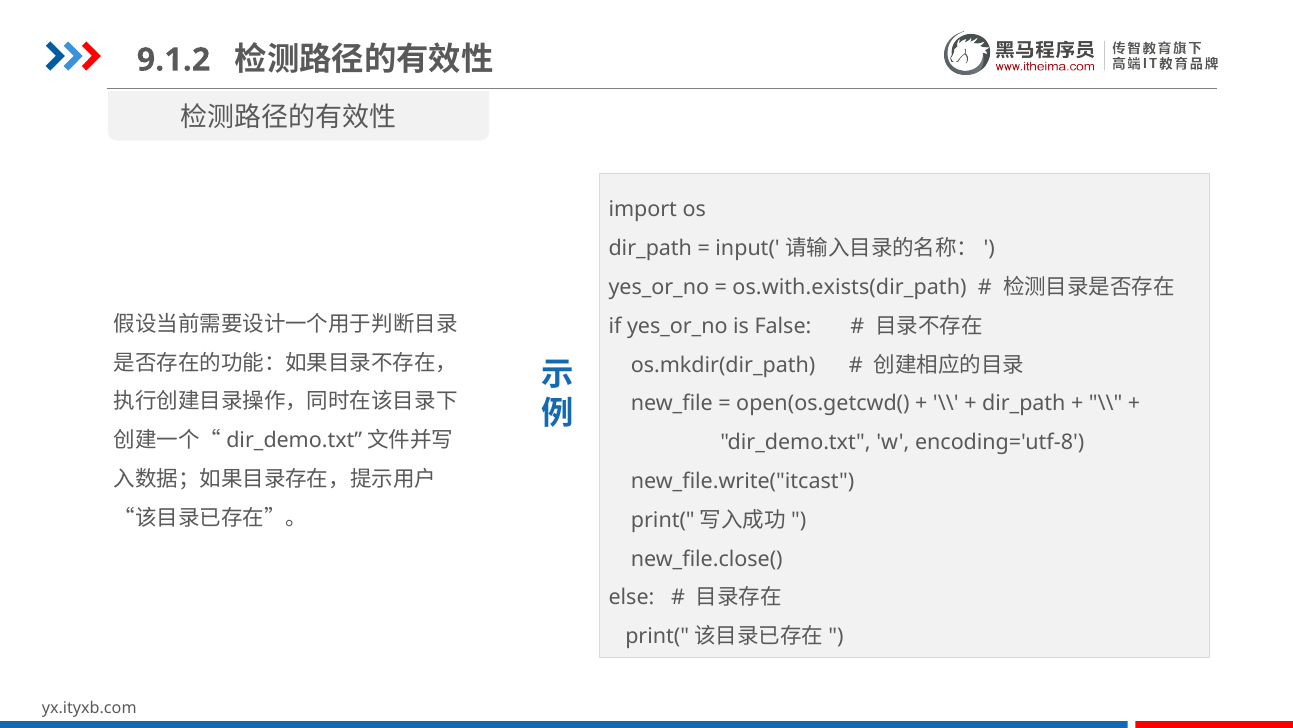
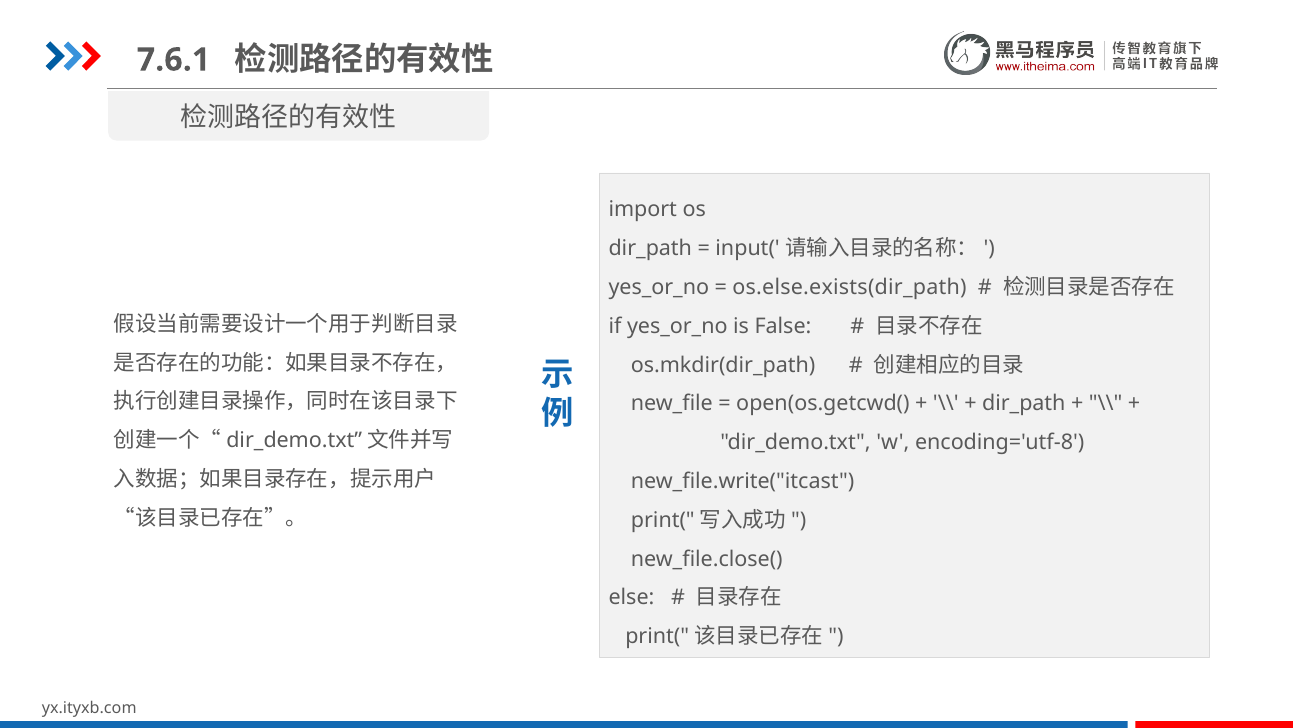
9.1.2: 9.1.2 -> 7.6.1
os.with.exists(dir_path: os.with.exists(dir_path -> os.else.exists(dir_path
